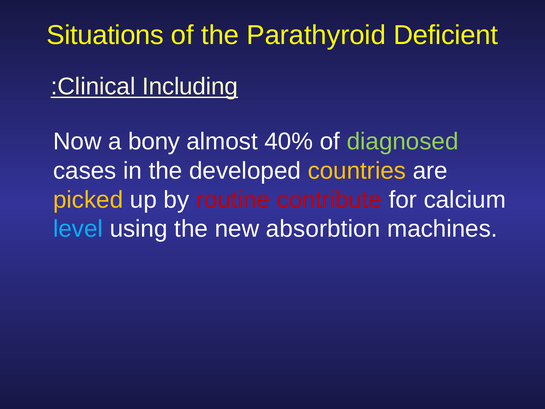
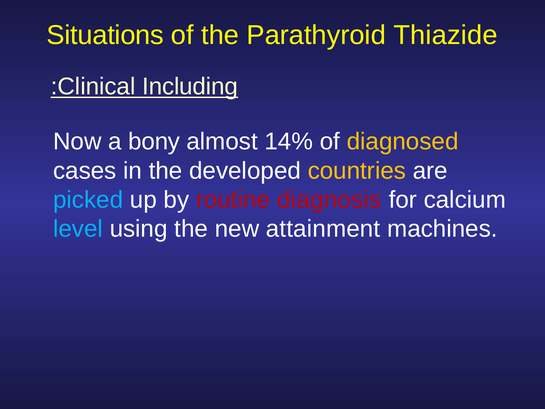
Deficient: Deficient -> Thiazide
40%: 40% -> 14%
diagnosed colour: light green -> yellow
picked colour: yellow -> light blue
contribute: contribute -> diagnosis
absorbtion: absorbtion -> attainment
